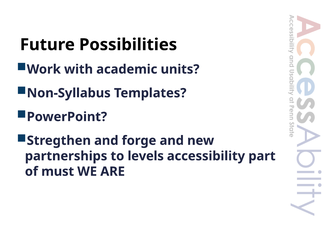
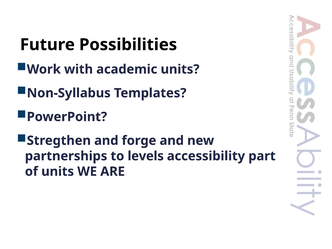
of must: must -> units
